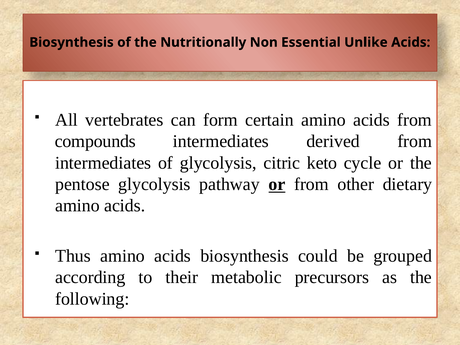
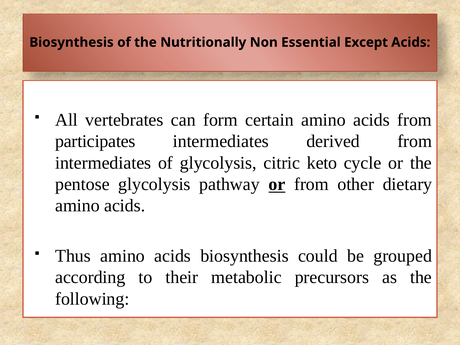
Unlike: Unlike -> Except
compounds: compounds -> participates
